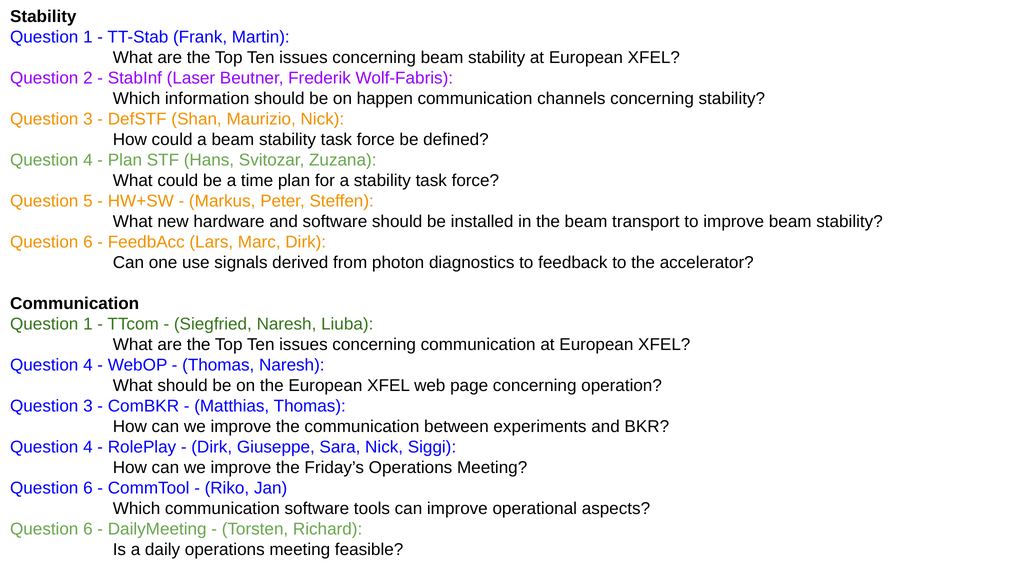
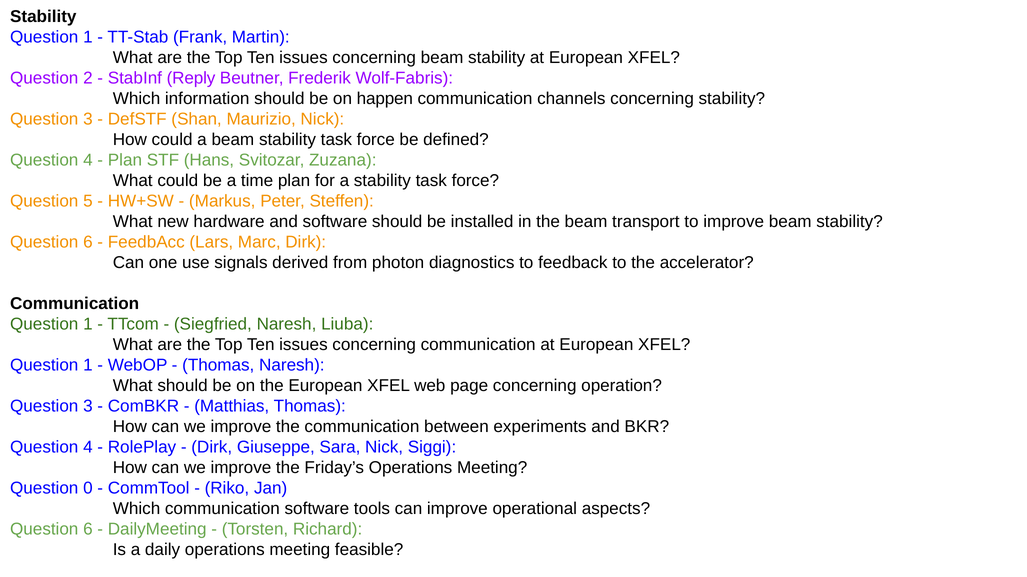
Laser: Laser -> Reply
4 at (88, 366): 4 -> 1
6 at (88, 489): 6 -> 0
